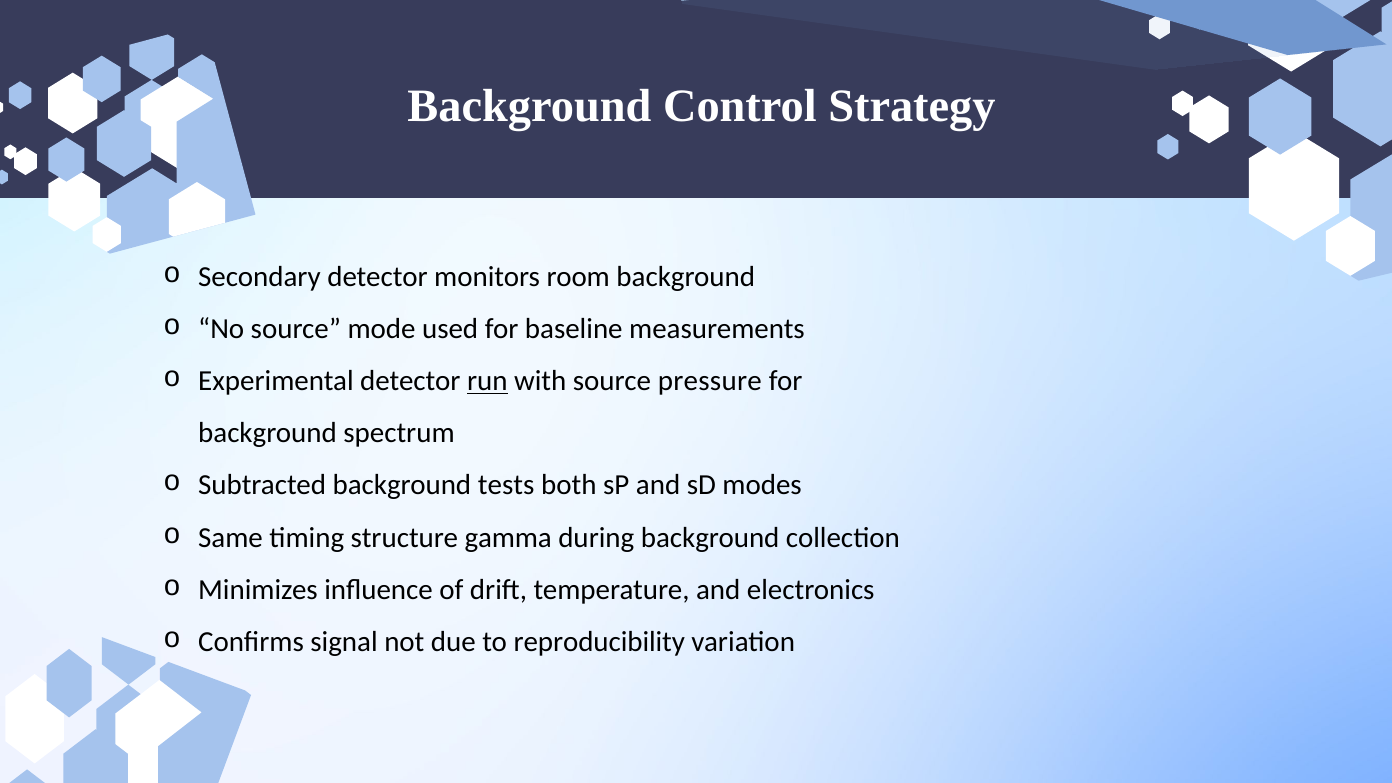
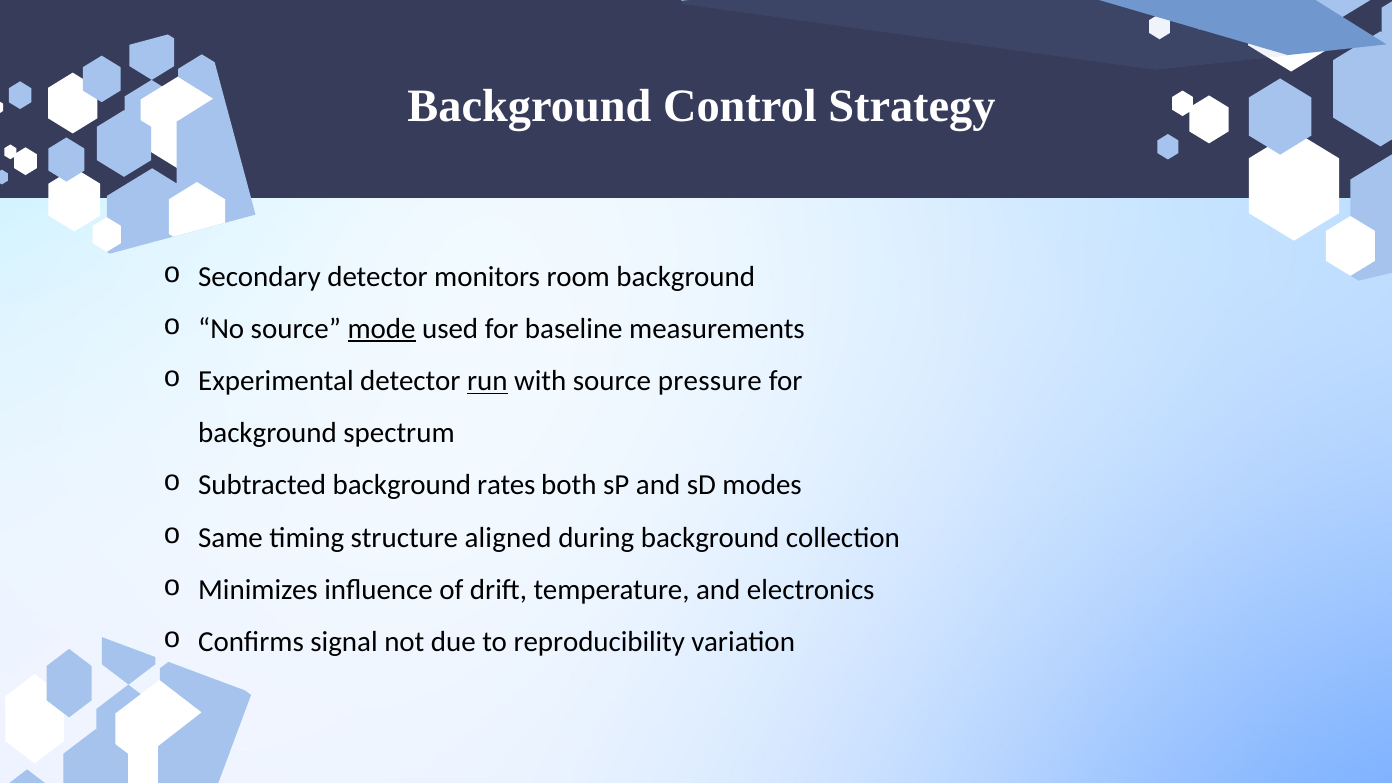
mode underline: none -> present
tests: tests -> rates
gamma: gamma -> aligned
